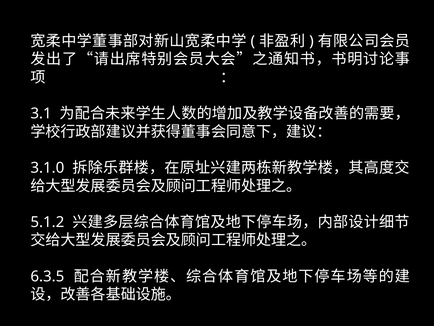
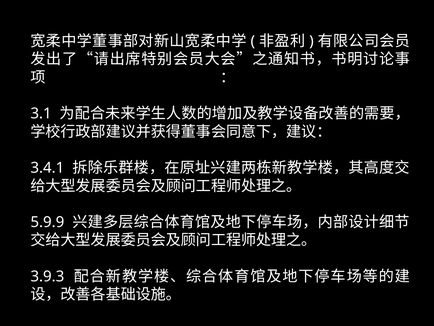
3.1.0: 3.1.0 -> 3.4.1
5.1.2: 5.1.2 -> 5.9.9
6.3.5: 6.3.5 -> 3.9.3
